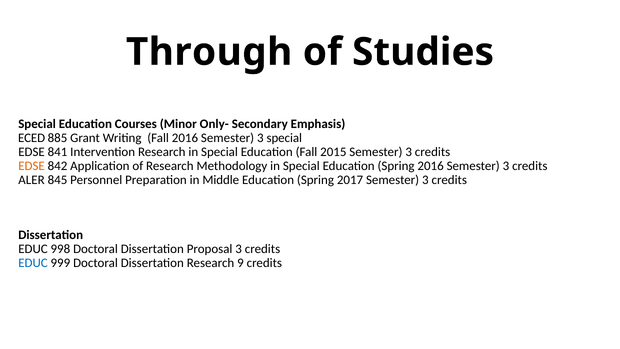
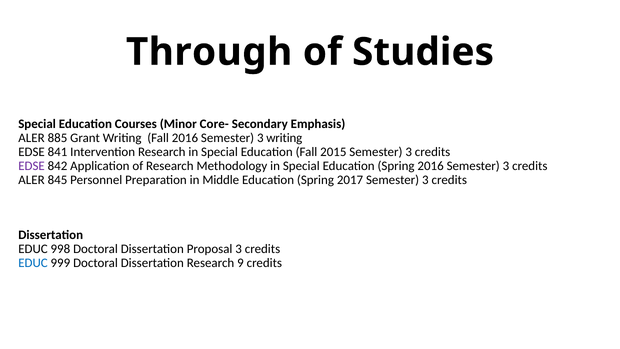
Only-: Only- -> Core-
ECED at (32, 138): ECED -> ALER
3 special: special -> writing
EDSE at (32, 166) colour: orange -> purple
